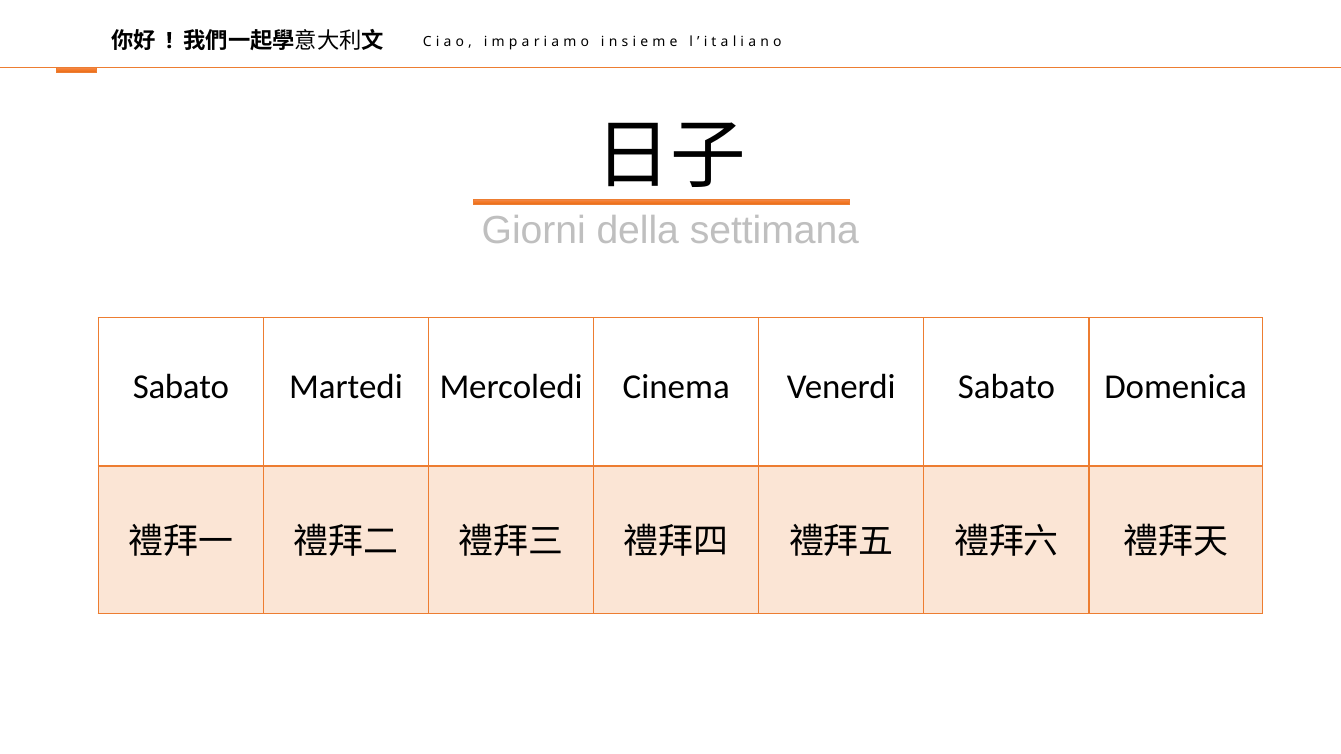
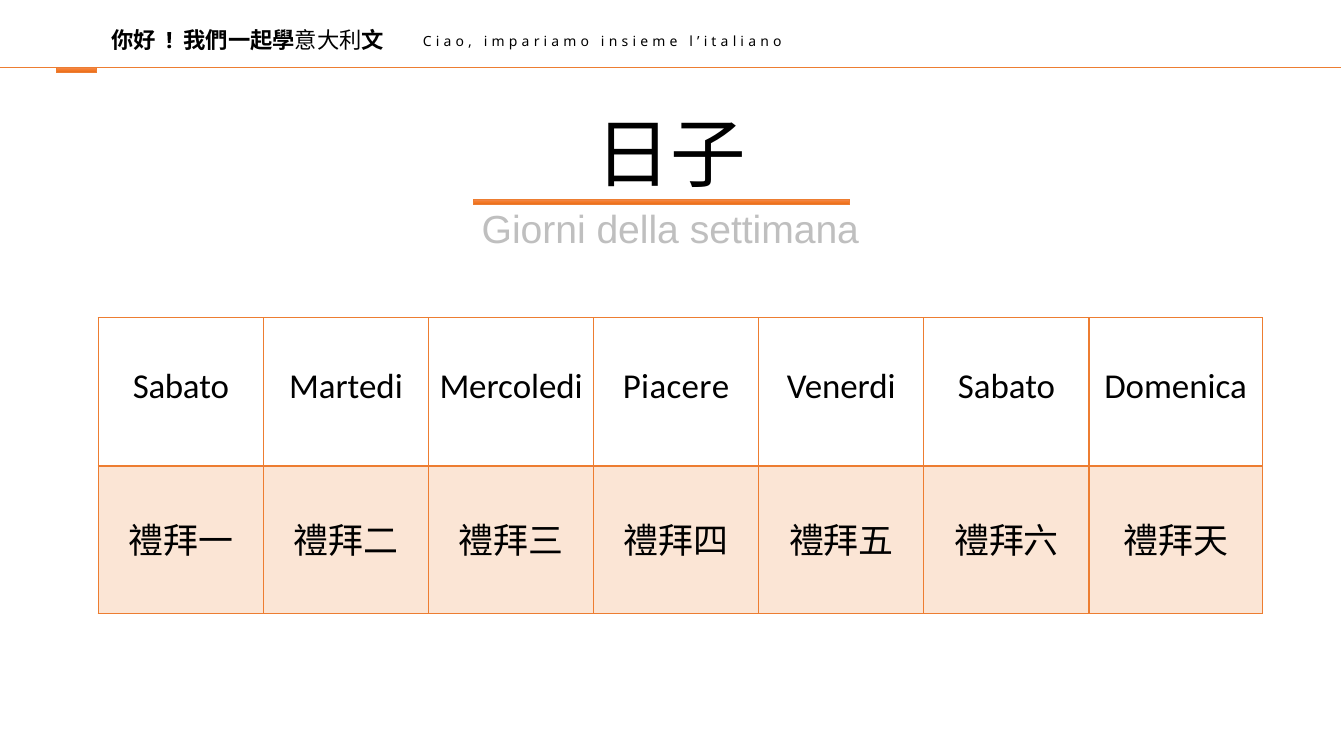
Cinema: Cinema -> Piacere
